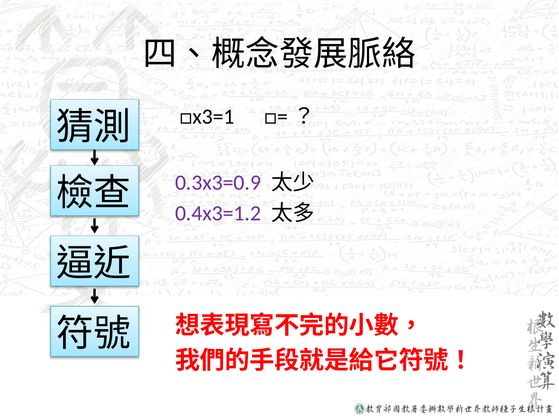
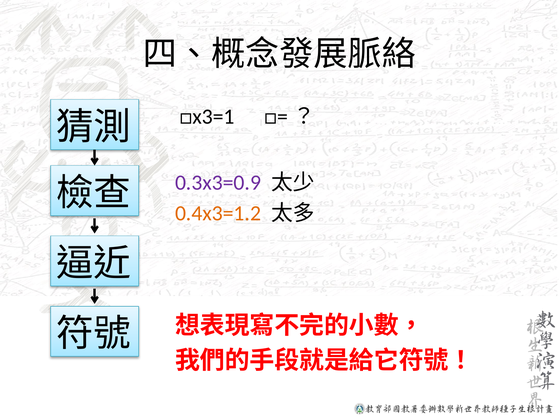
0.4x3=1.2 colour: purple -> orange
